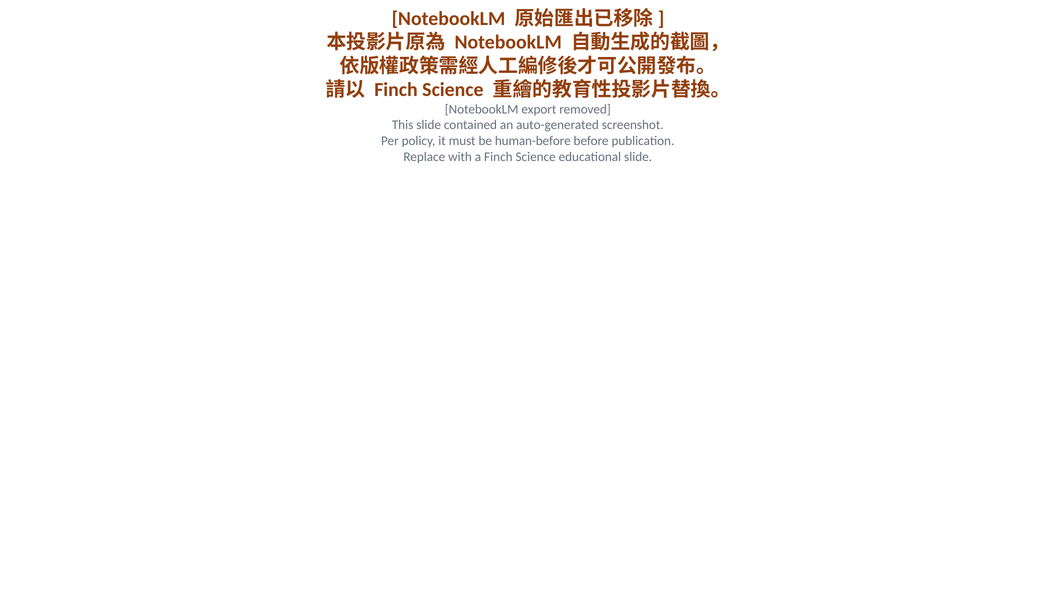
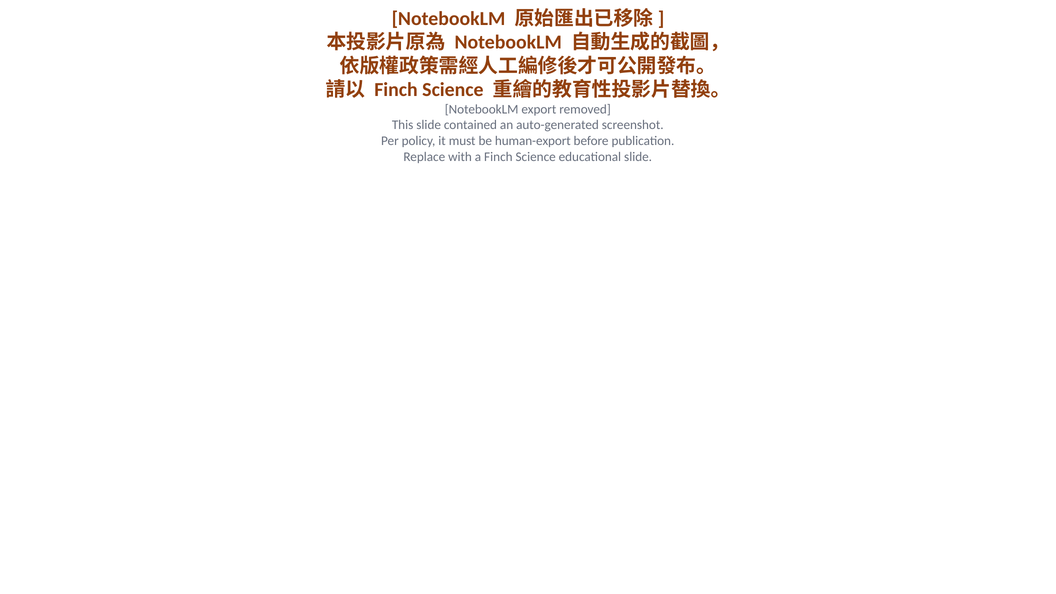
human-before: human-before -> human-export
